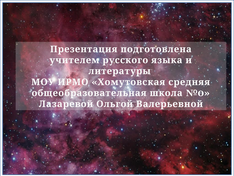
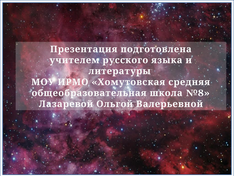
№0: №0 -> №8
